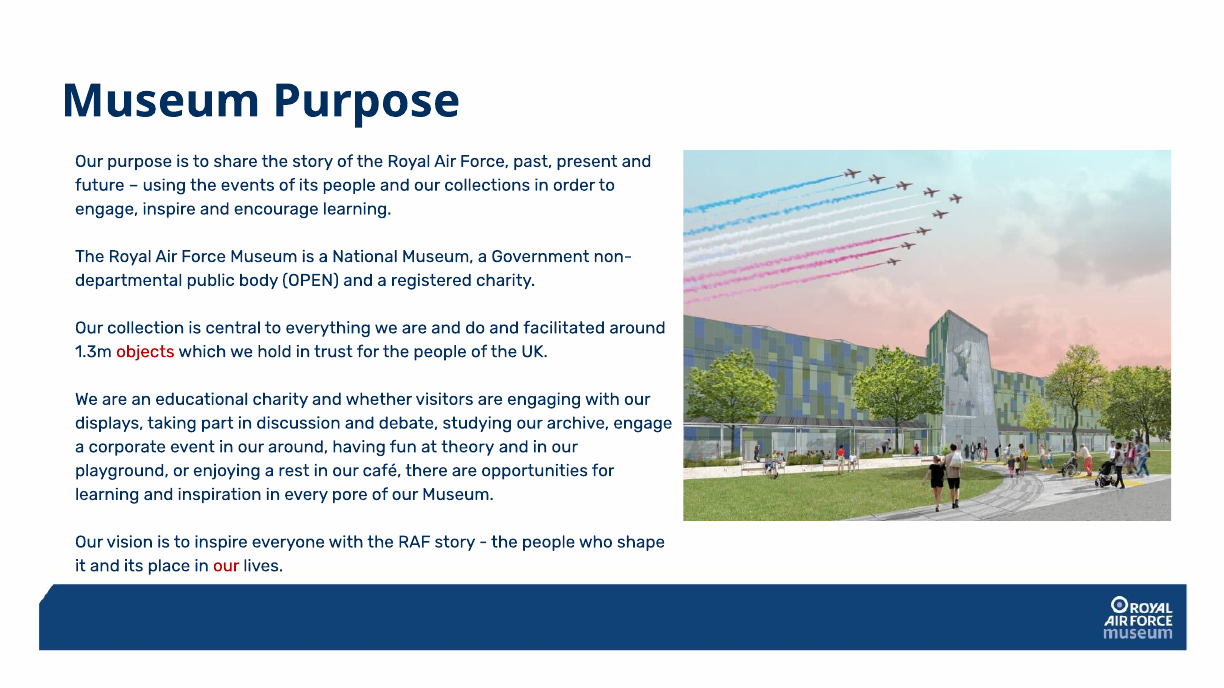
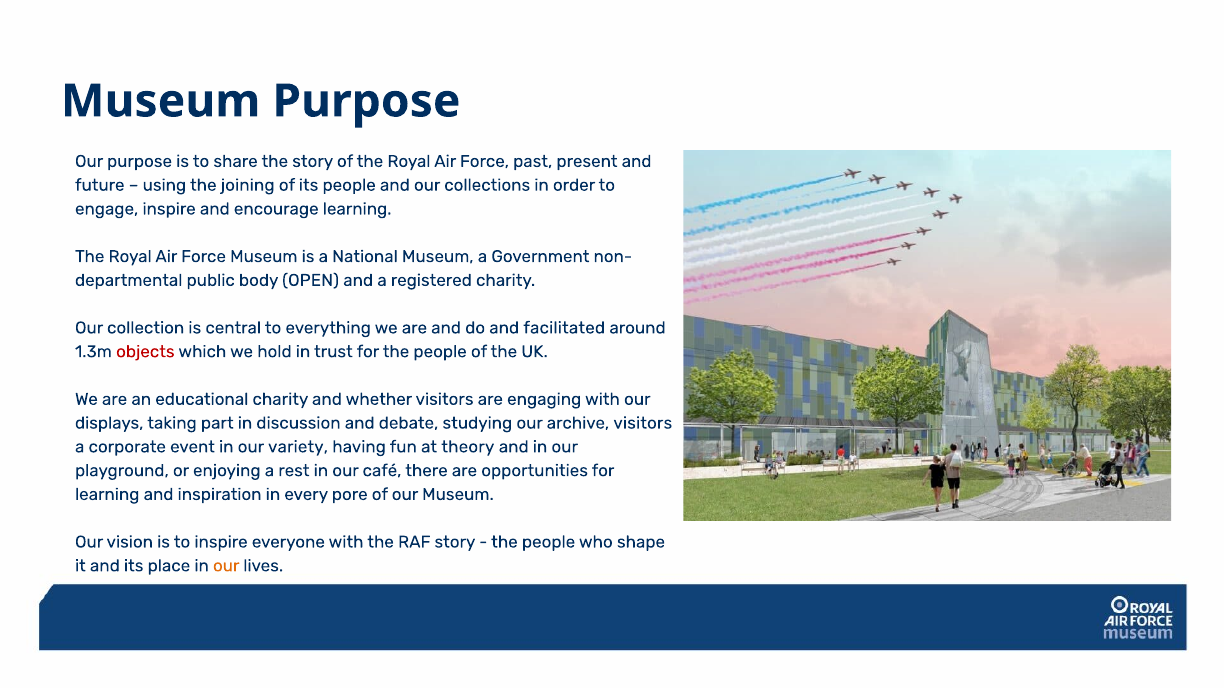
events: events -> joining
archive engage: engage -> visitors
our around: around -> variety
our at (226, 566) colour: red -> orange
